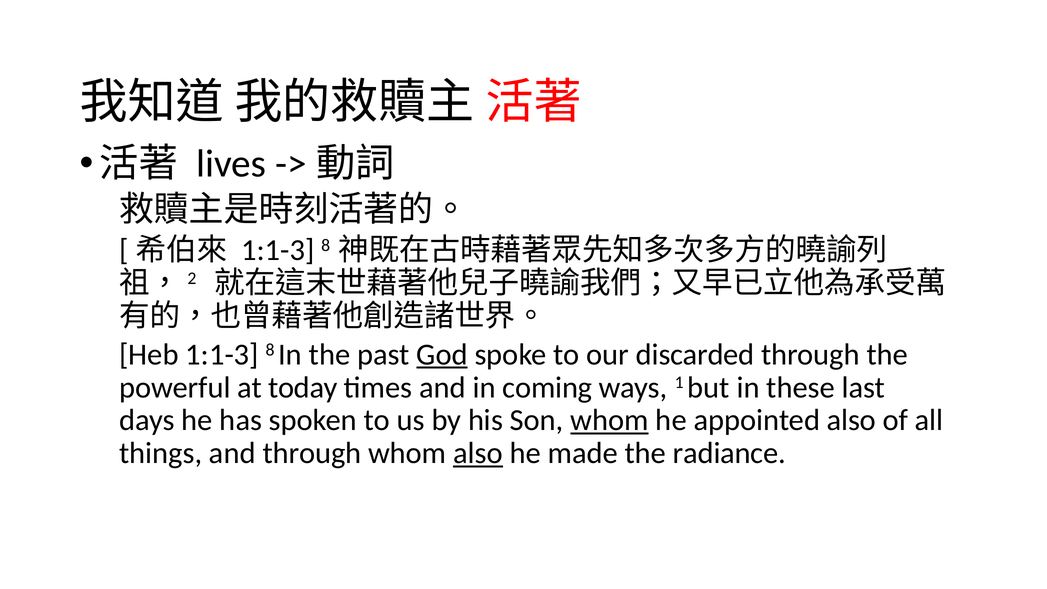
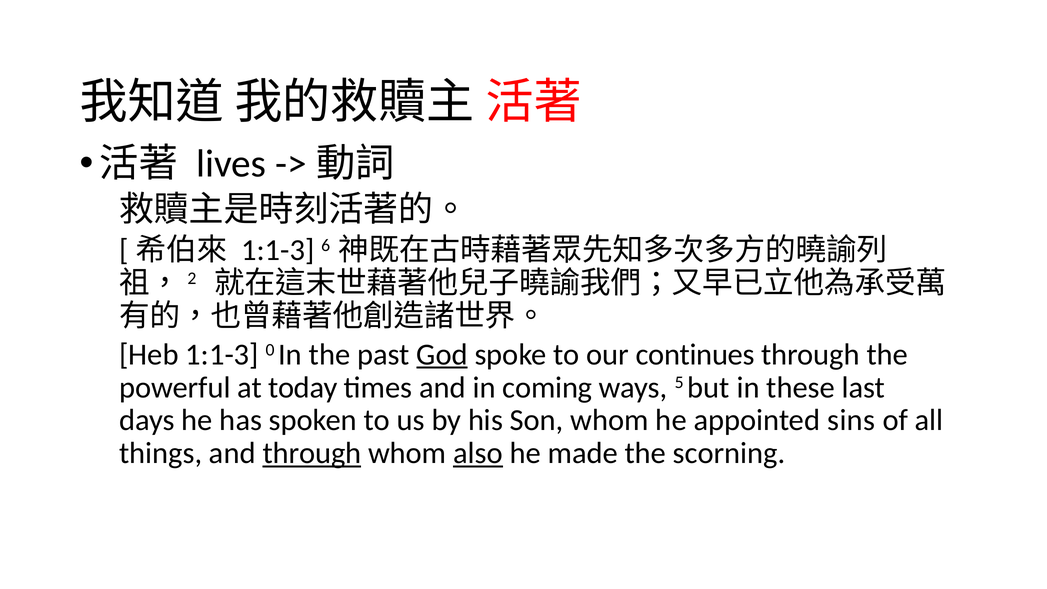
8 at (326, 245): 8 -> 6
Heb 1:1-3 8: 8 -> 0
discarded: discarded -> continues
1: 1 -> 5
whom at (610, 420) underline: present -> none
appointed also: also -> sins
through at (312, 453) underline: none -> present
radiance: radiance -> scorning
